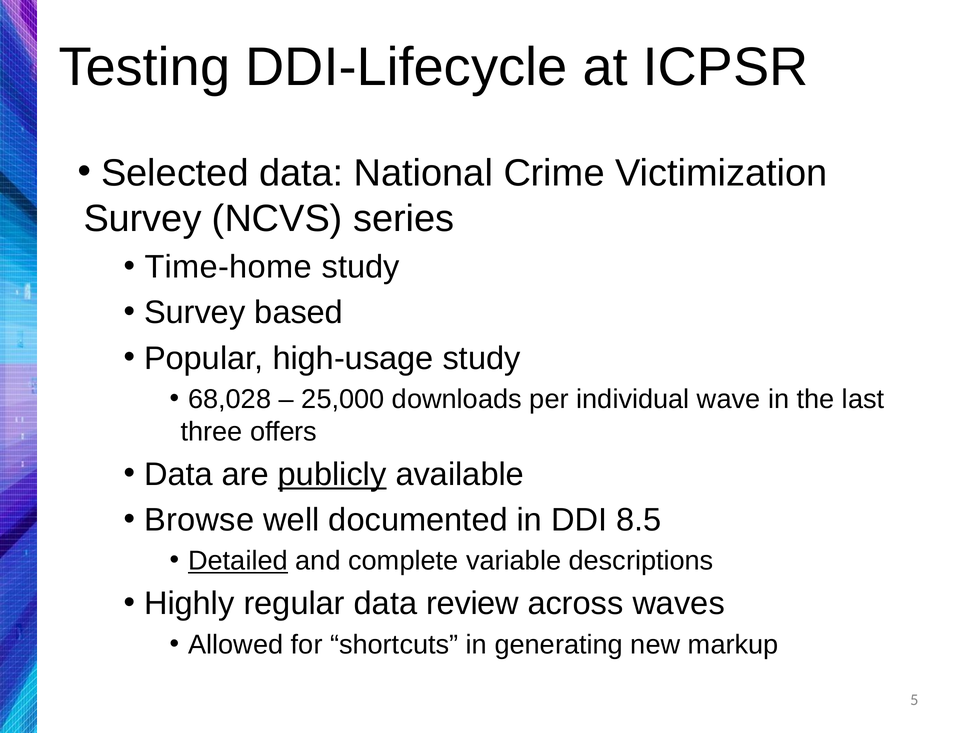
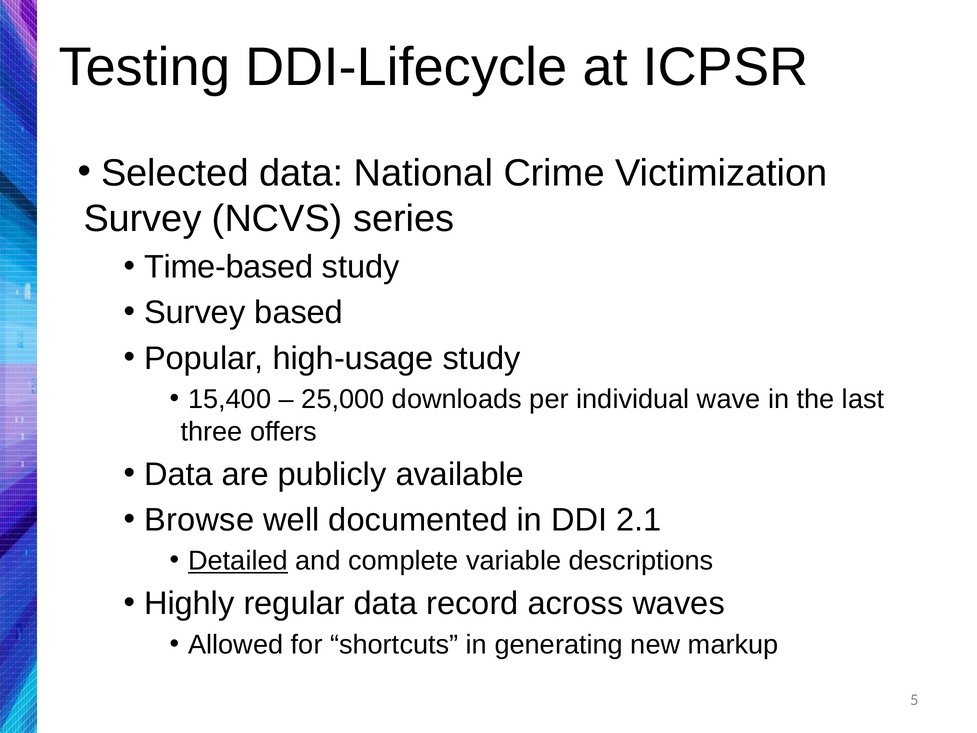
Time-home: Time-home -> Time-based
68,028: 68,028 -> 15,400
publicly underline: present -> none
8.5: 8.5 -> 2.1
review: review -> record
